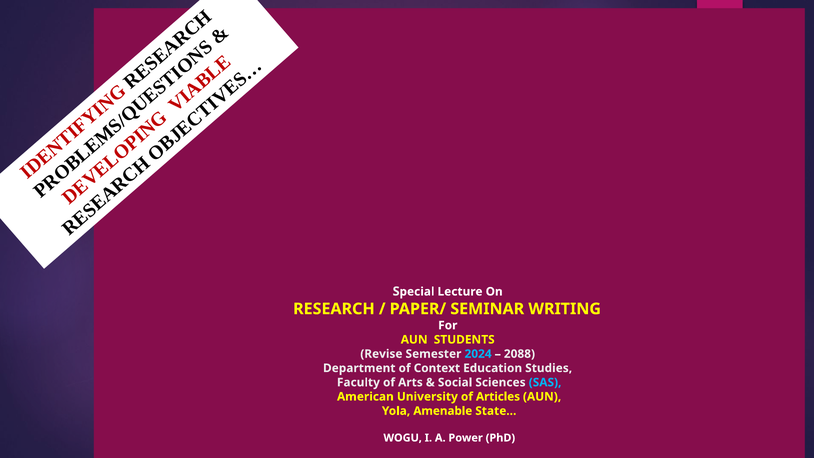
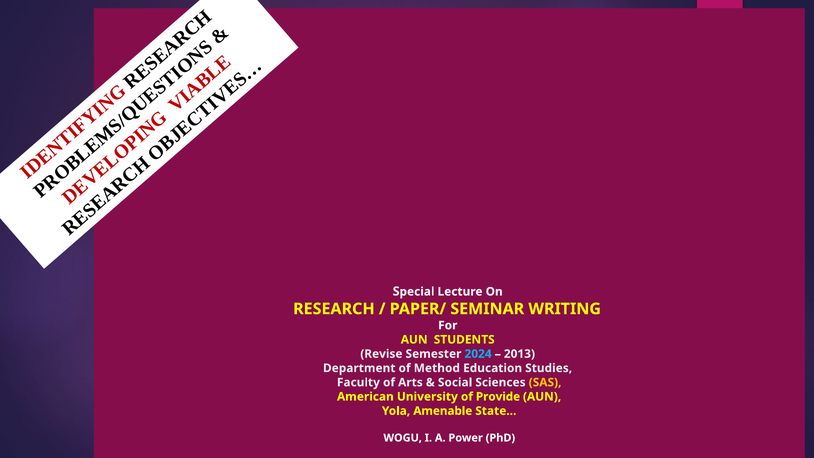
2088: 2088 -> 2013
Context: Context -> Method
SAS colour: light blue -> yellow
Articles: Articles -> Provide
